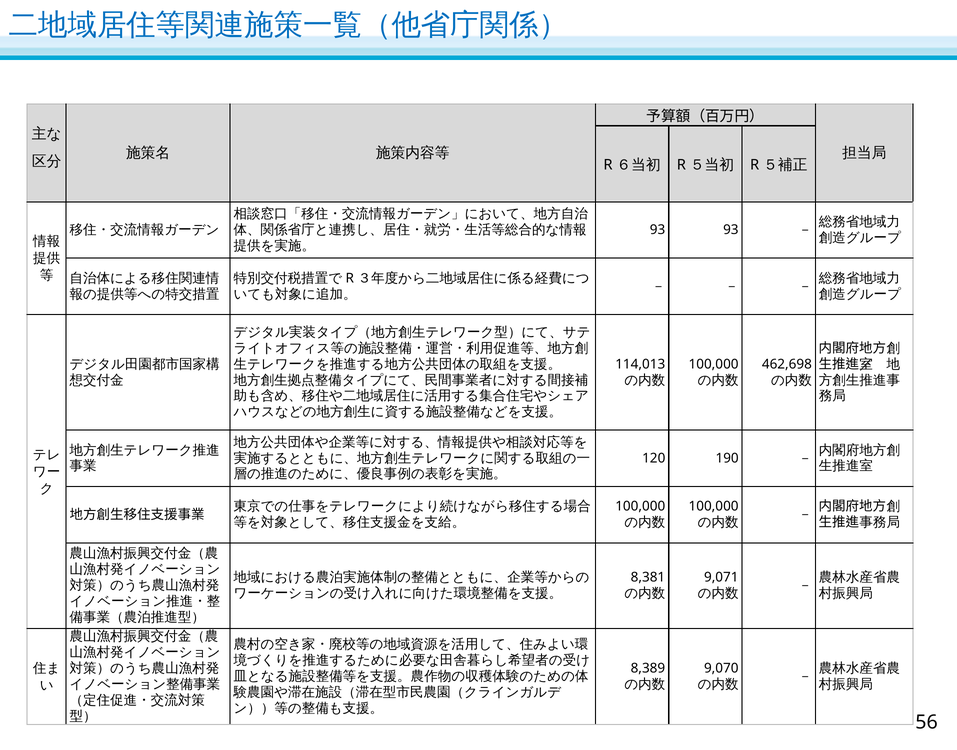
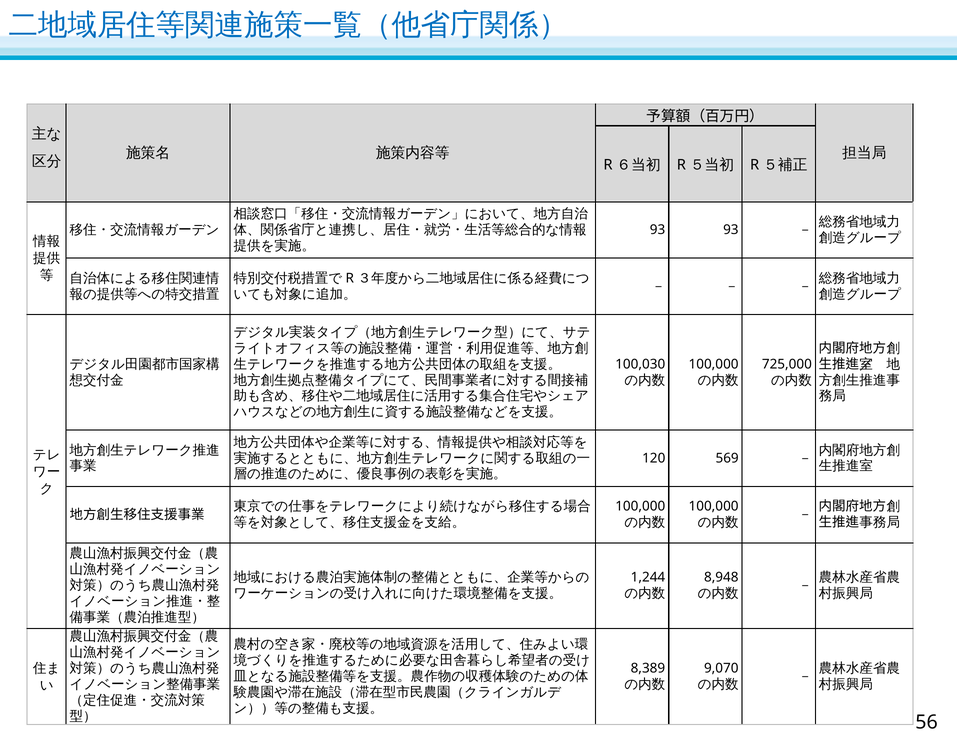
114,013: 114,013 -> 100,030
462,698: 462,698 -> 725,000
190: 190 -> 569
8,381: 8,381 -> 1,244
9,071: 9,071 -> 8,948
